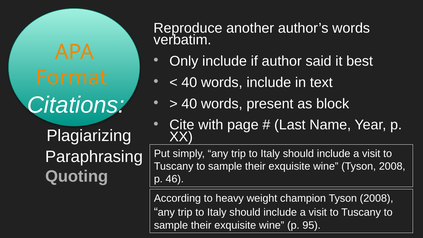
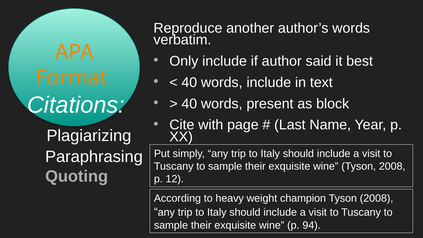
46: 46 -> 12
95: 95 -> 94
